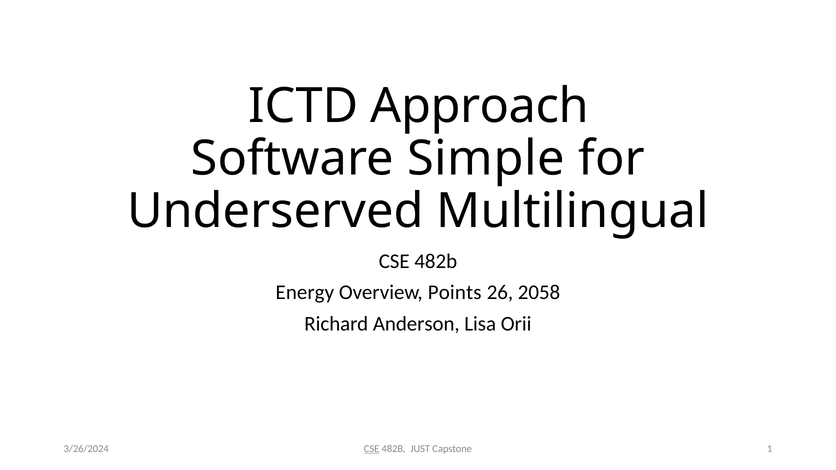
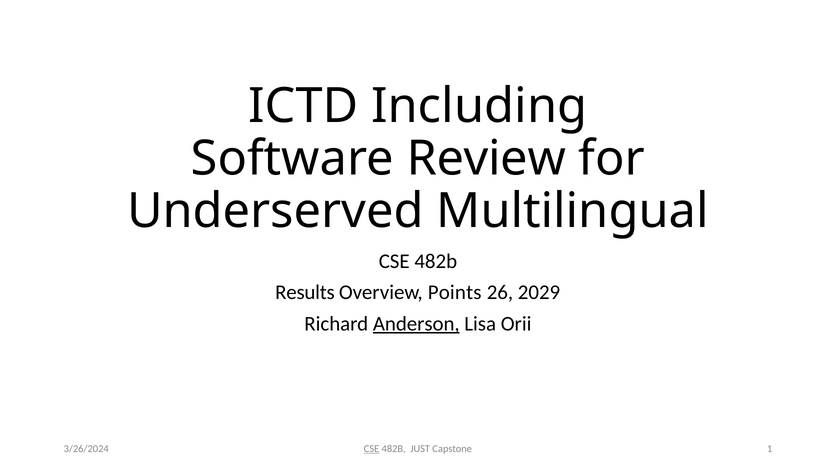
Approach: Approach -> Including
Simple: Simple -> Review
Energy: Energy -> Results
2058: 2058 -> 2029
Anderson underline: none -> present
